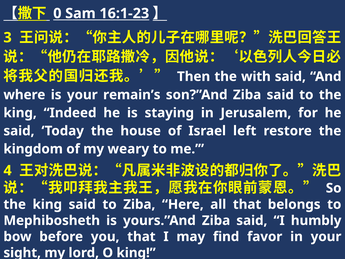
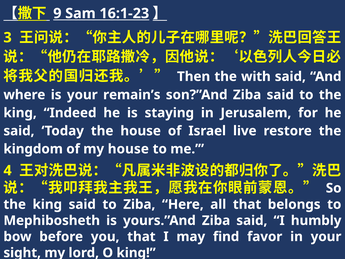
0: 0 -> 9
left: left -> live
my weary: weary -> house
